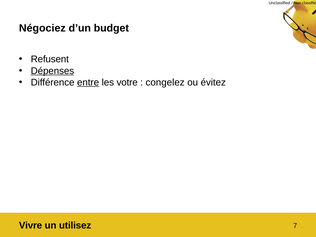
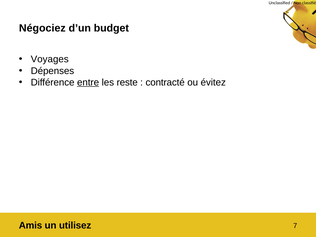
Refusent: Refusent -> Voyages
Dépenses underline: present -> none
votre: votre -> reste
congelez: congelez -> contracté
Vivre: Vivre -> Amis
